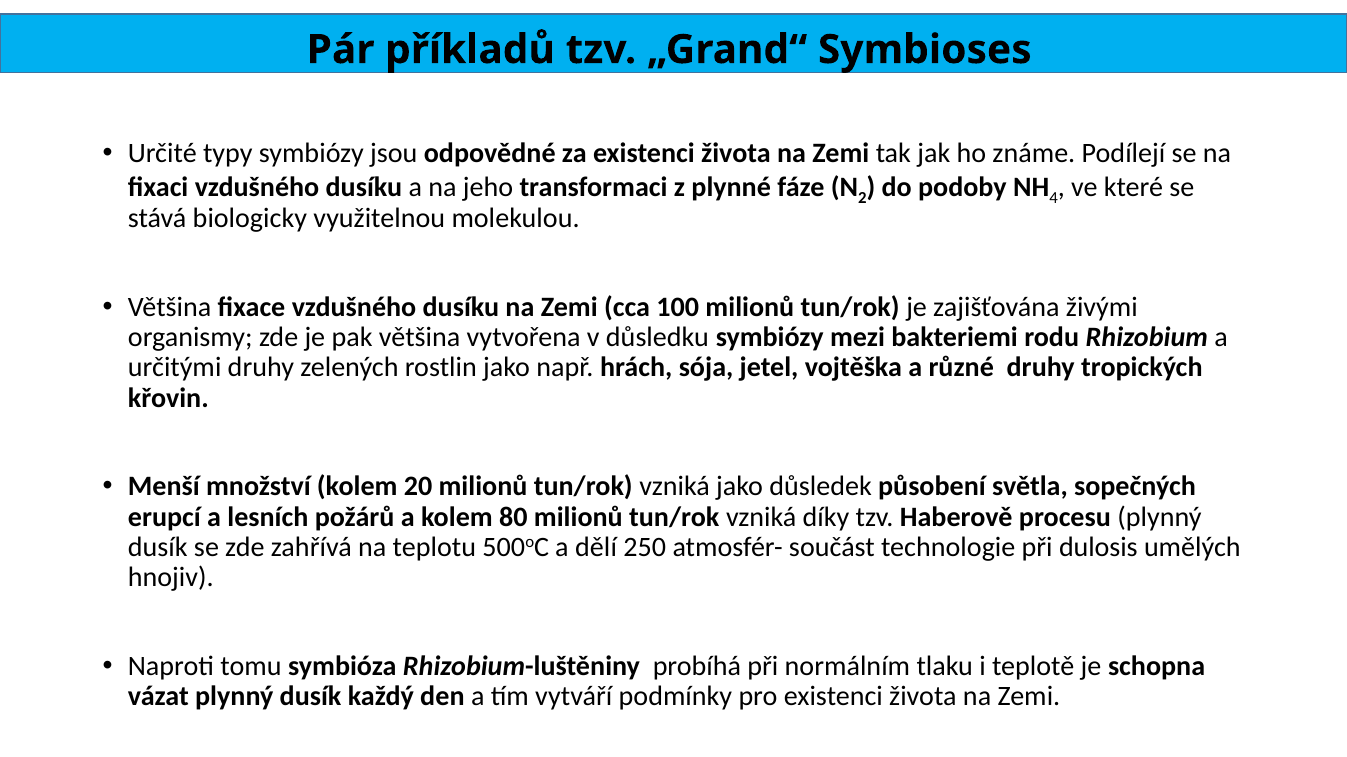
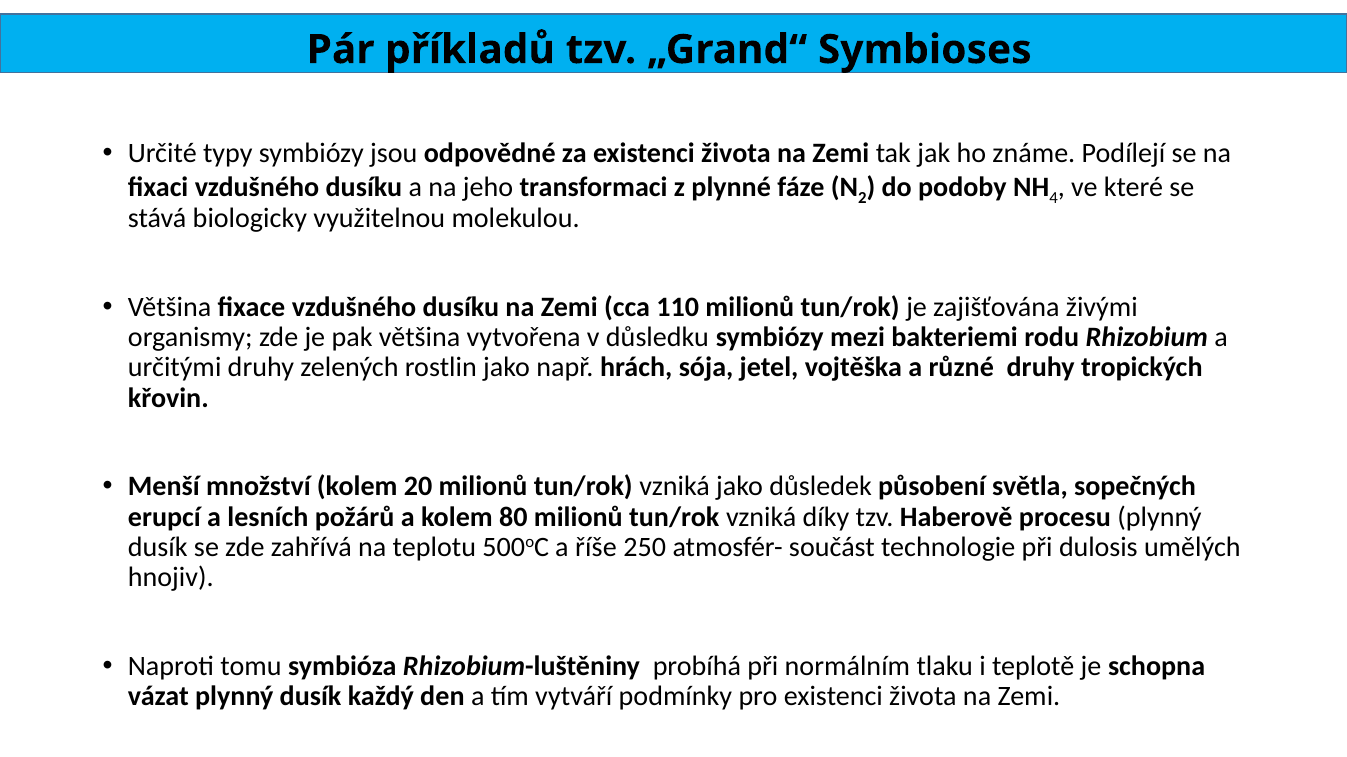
100: 100 -> 110
dělí: dělí -> říše
